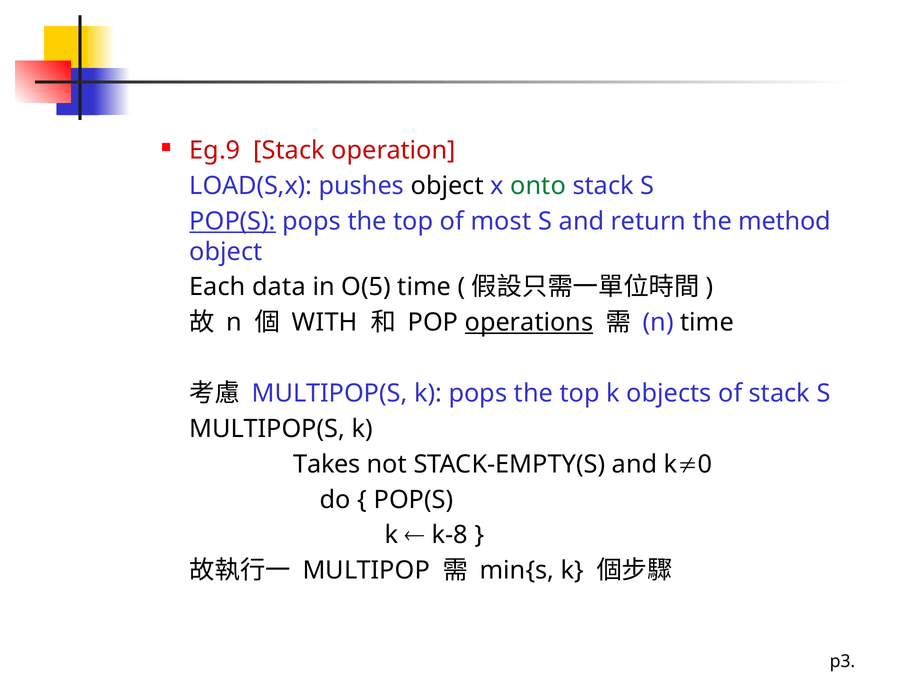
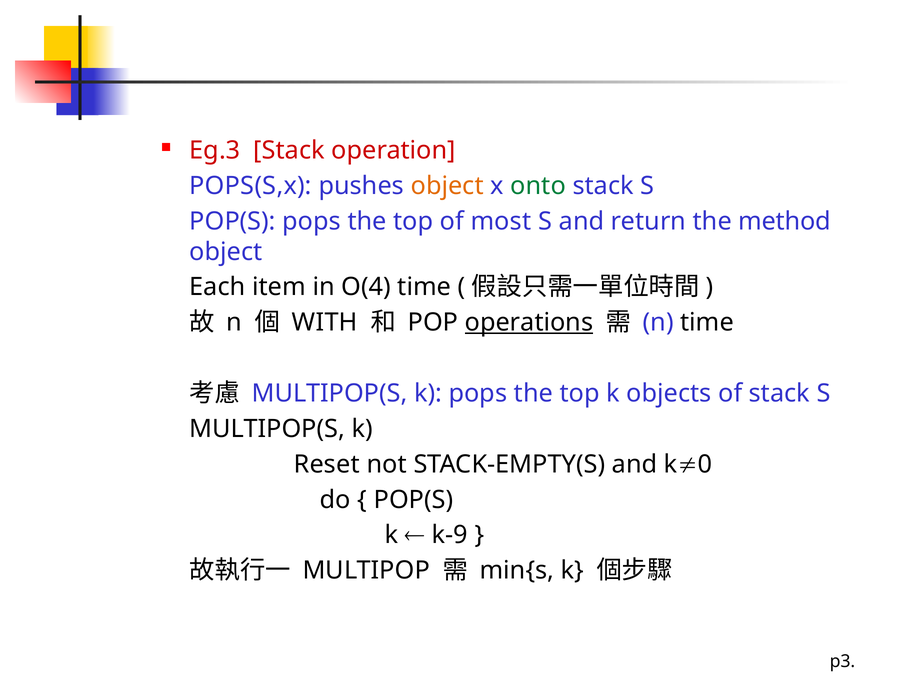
Eg.9: Eg.9 -> Eg.3
LOAD(S,x: LOAD(S,x -> POPS(S,x
object at (447, 186) colour: black -> orange
POP(S at (233, 221) underline: present -> none
data: data -> item
O(5: O(5 -> O(4
Takes: Takes -> Reset
k-8: k-8 -> k-9
